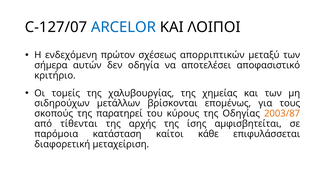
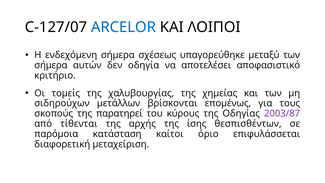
ενδεχόμενη πρώτον: πρώτον -> σήμερα
απορριπτικών: απορριπτικών -> υπαγορεύθηκε
2003/87 colour: orange -> purple
αμφισβητείται: αμφισβητείται -> θεσπισθέντων
κάθε: κάθε -> όριο
